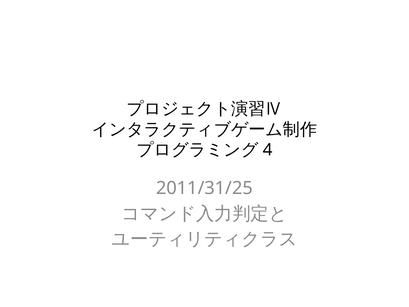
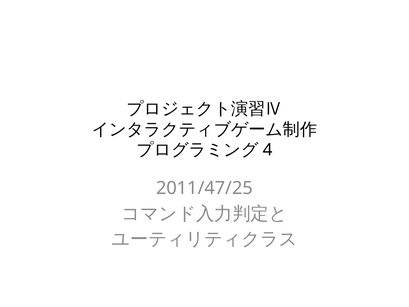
2011/31/25: 2011/31/25 -> 2011/47/25
